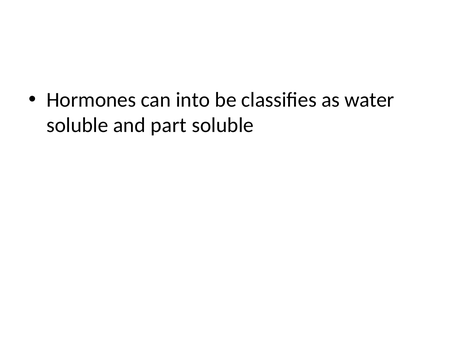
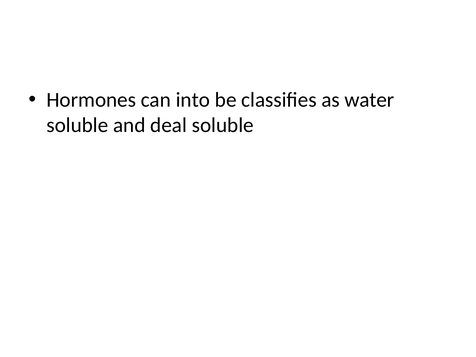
part: part -> deal
